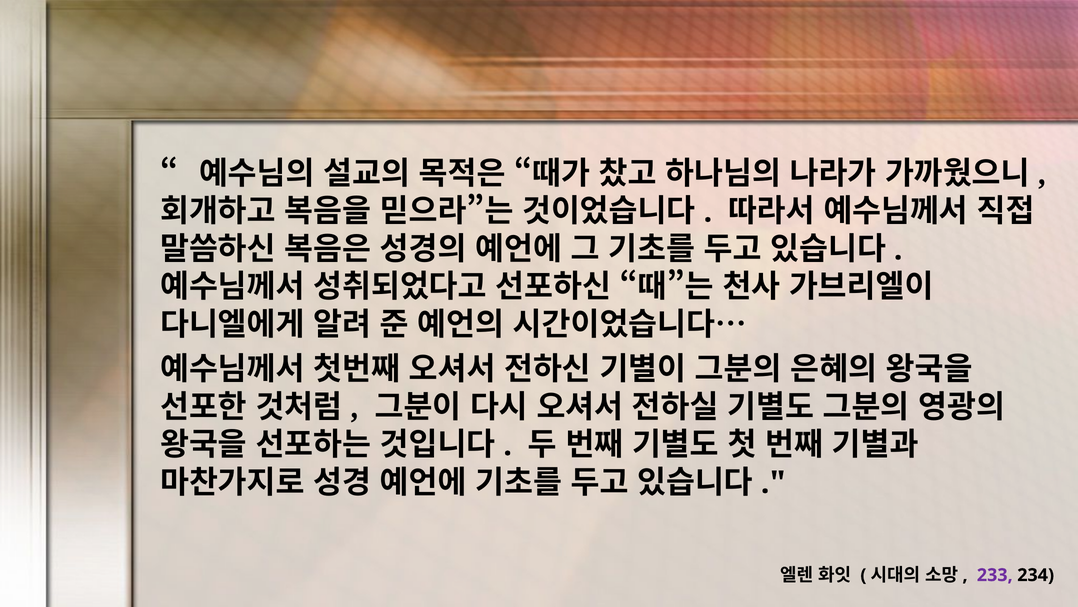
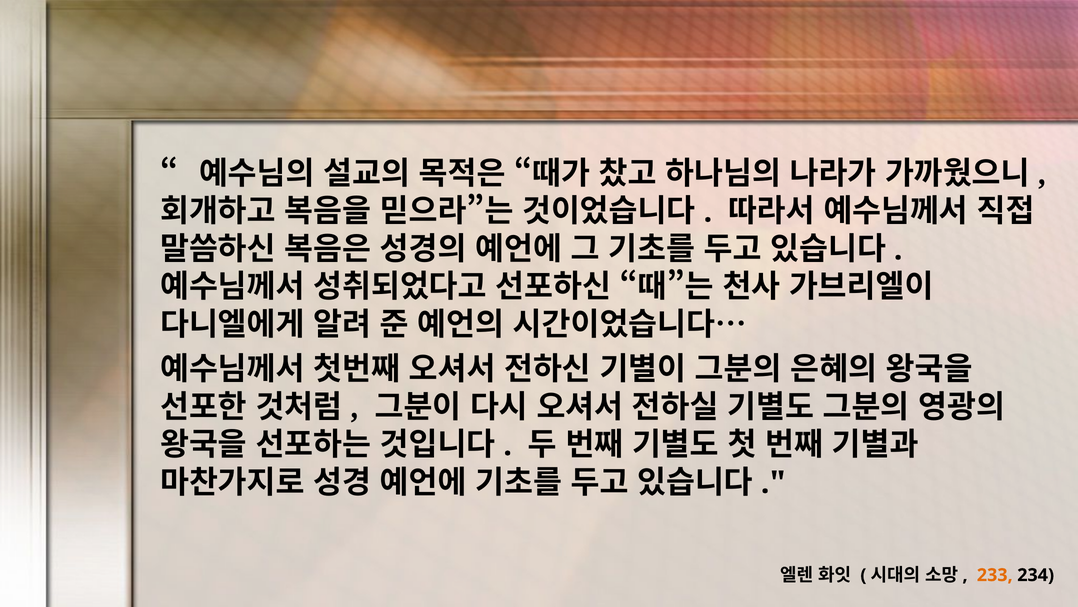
233 colour: purple -> orange
